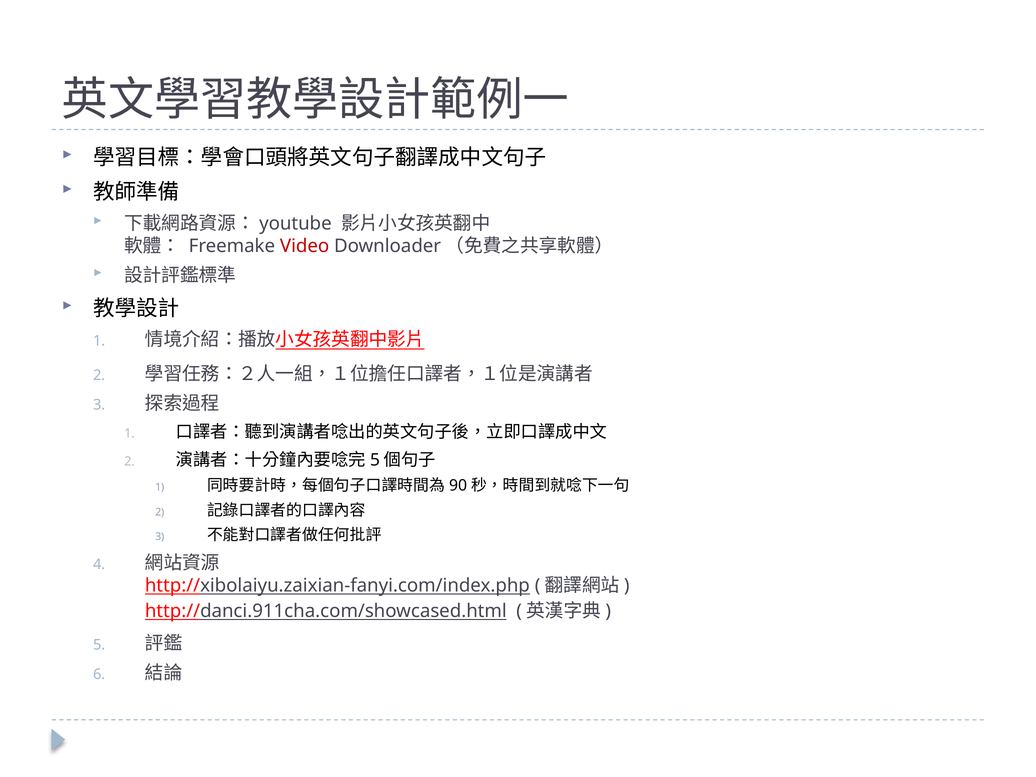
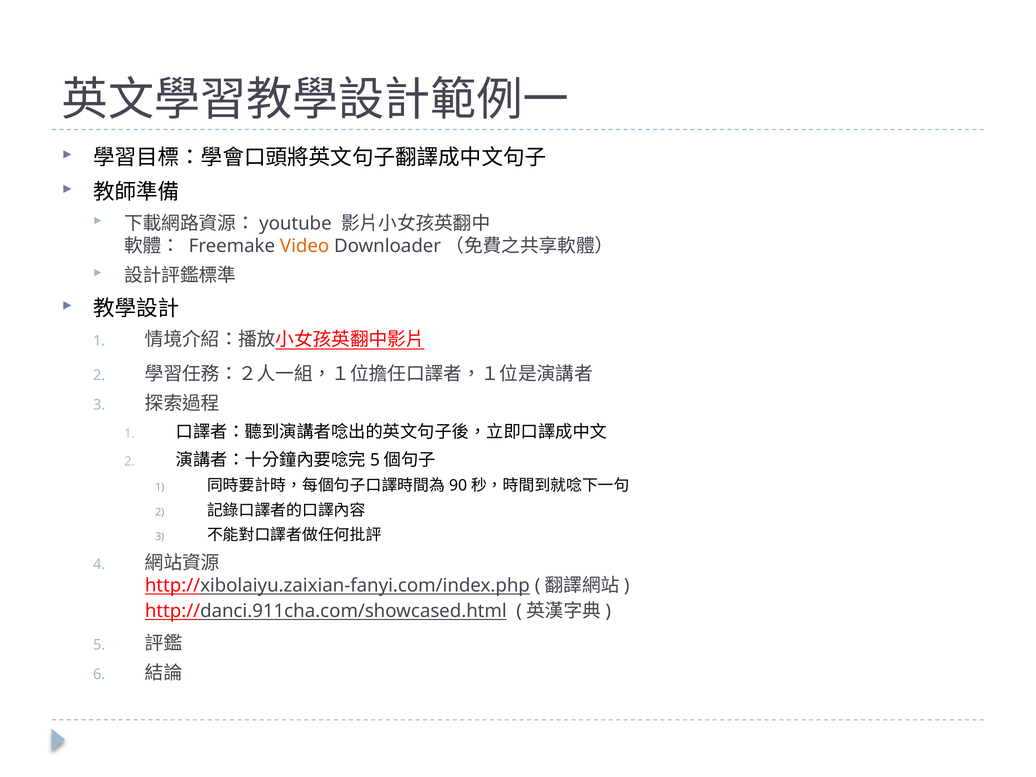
Video colour: red -> orange
